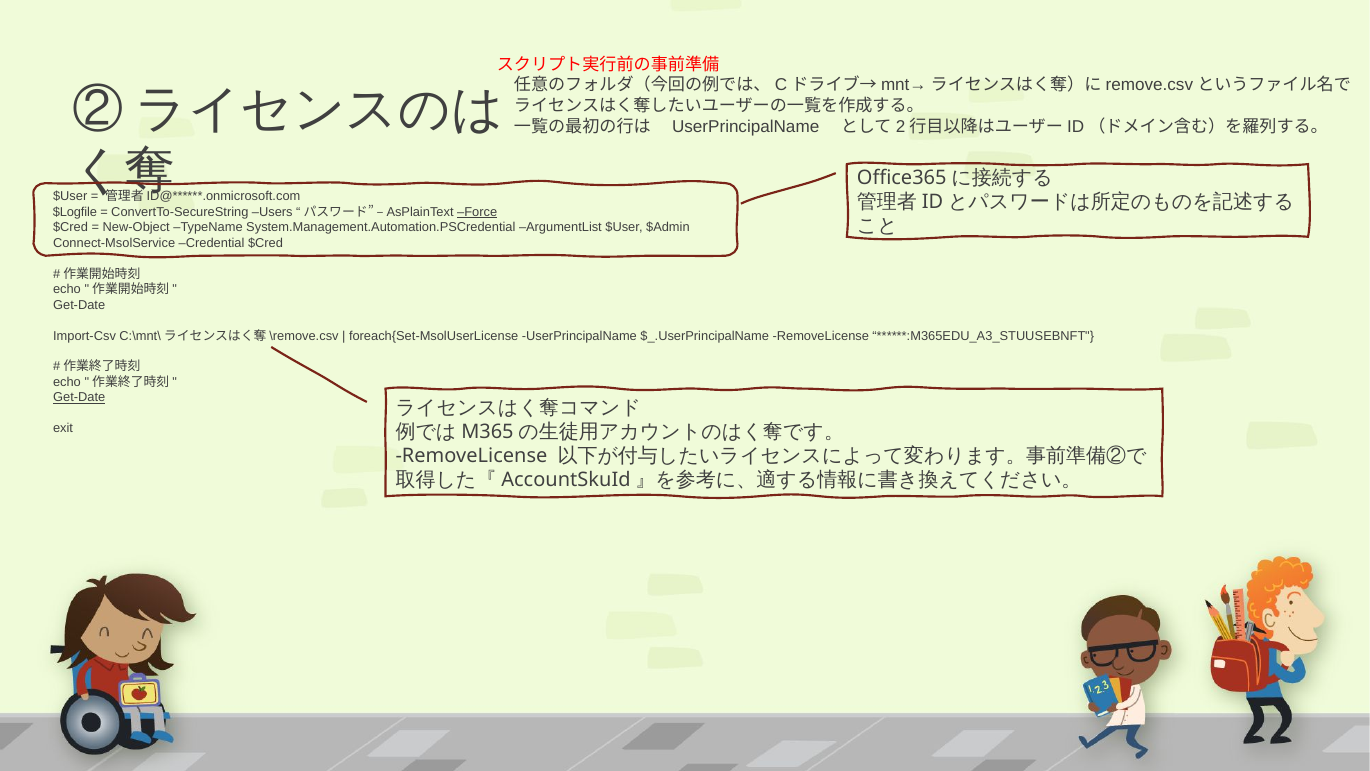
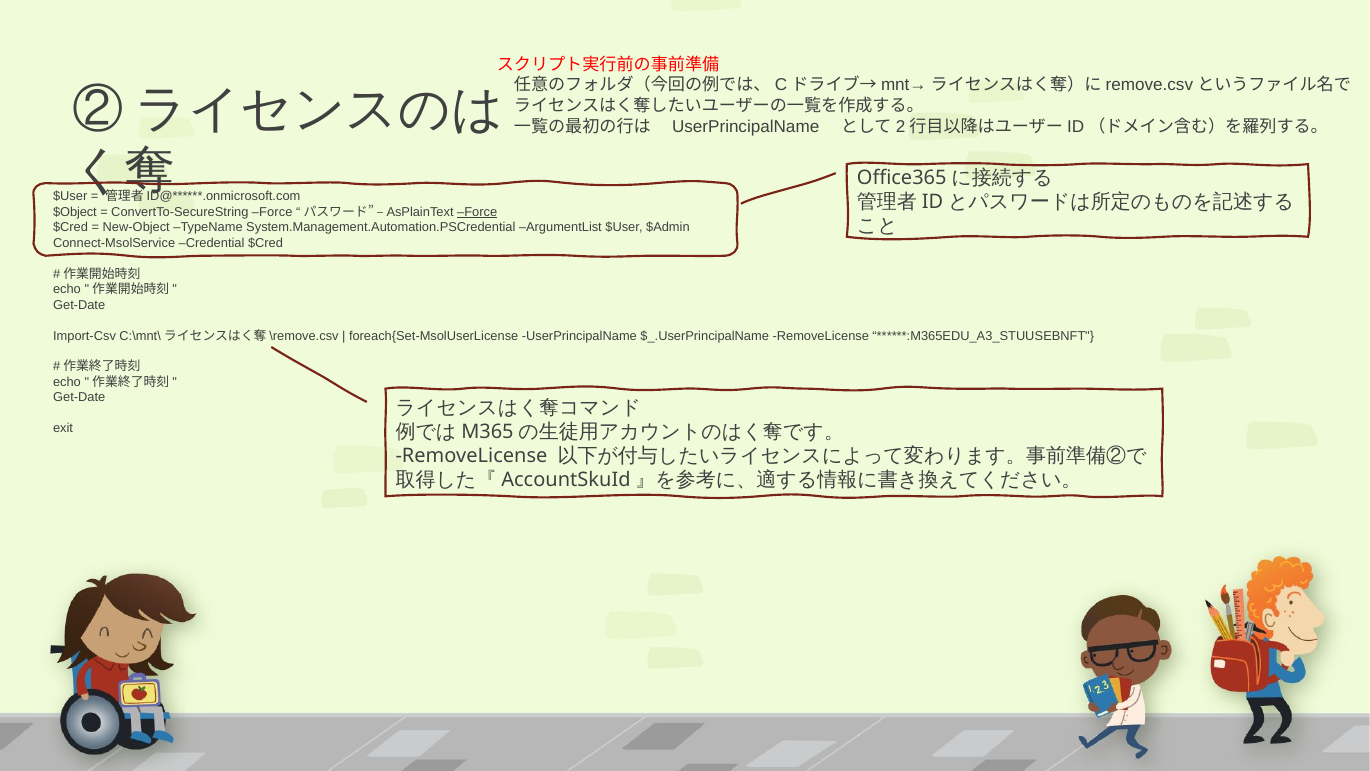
$Logfile: $Logfile -> $Object
ConvertTo-SecureString Users: Users -> Force
Get-Date at (79, 397) underline: present -> none
